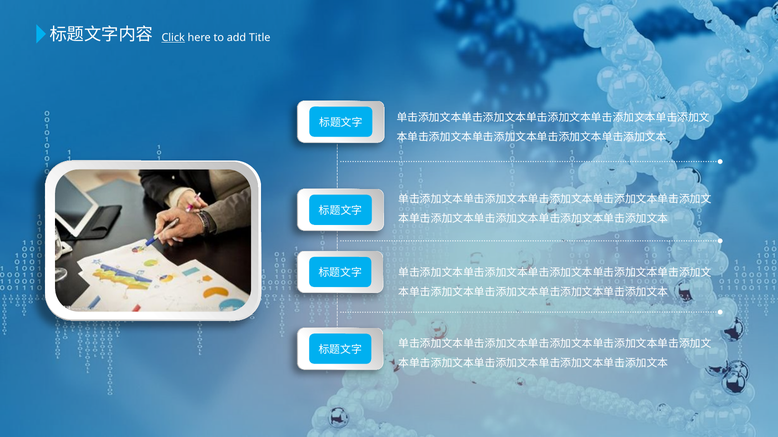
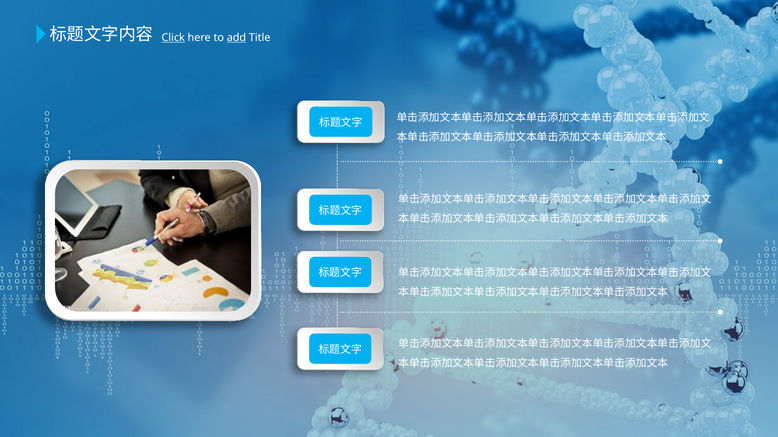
add underline: none -> present
